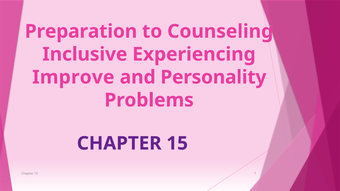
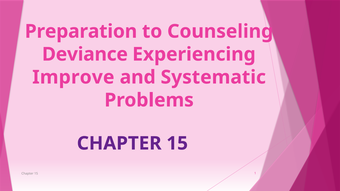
Inclusive: Inclusive -> Deviance
Personality: Personality -> Systematic
